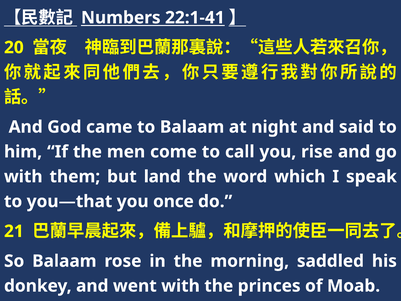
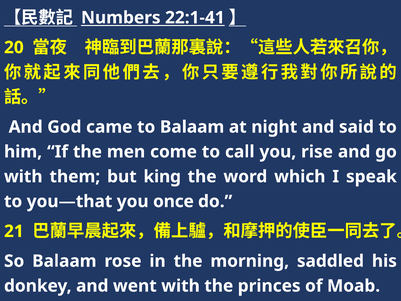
land: land -> king
